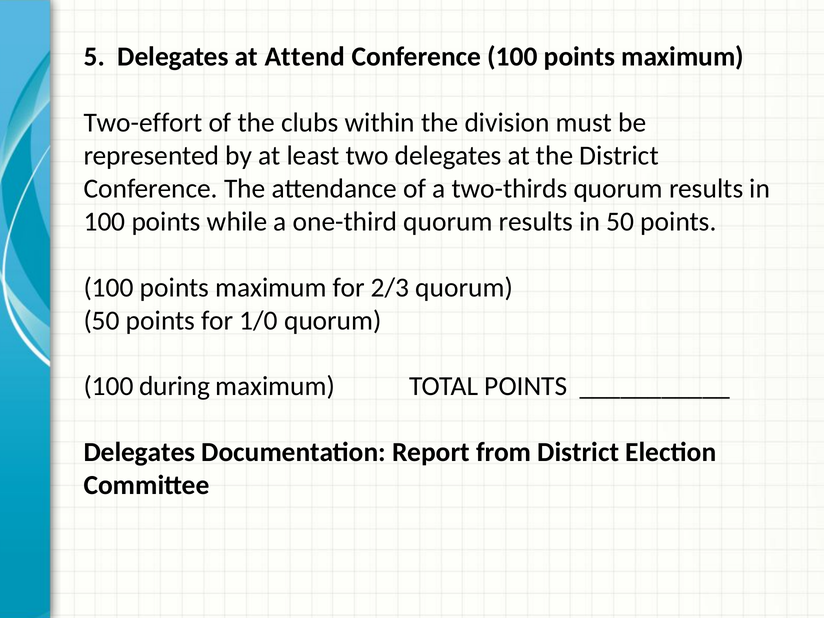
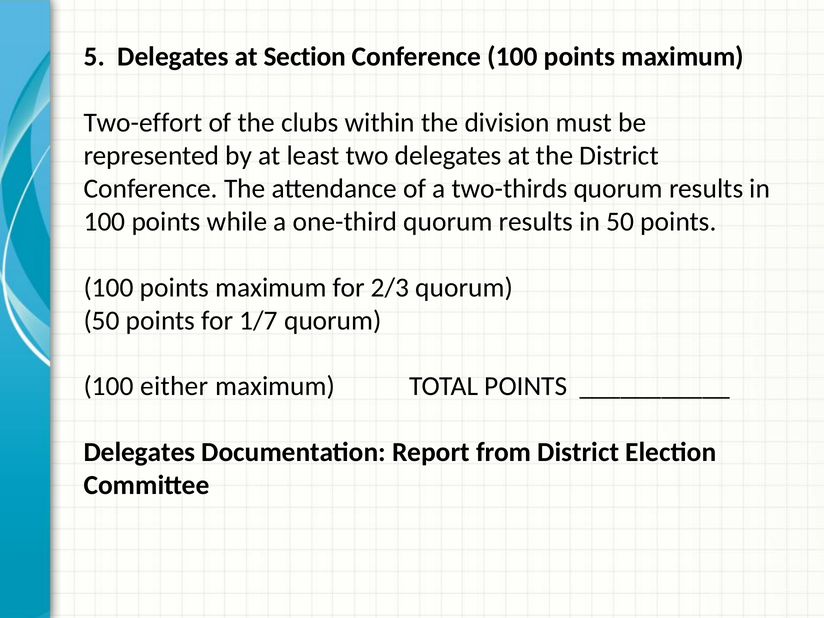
Attend: Attend -> Section
1/0: 1/0 -> 1/7
during: during -> either
